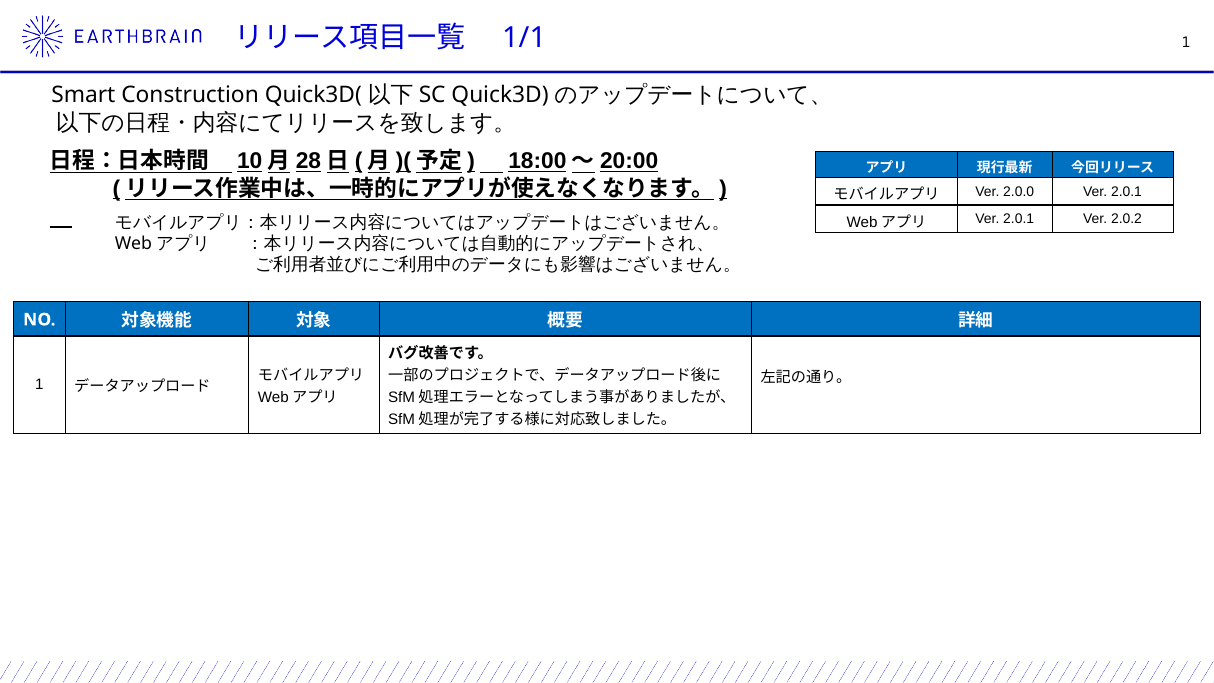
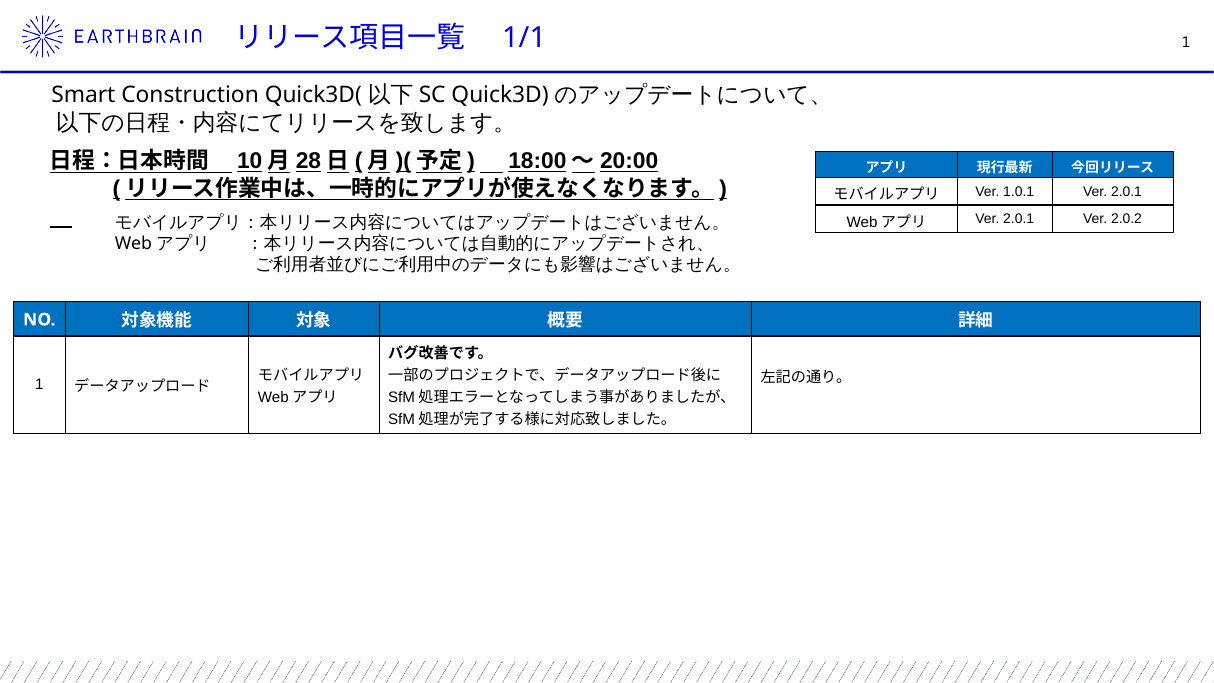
2.0.0: 2.0.0 -> 1.0.1
